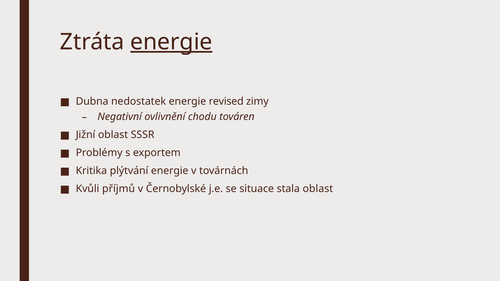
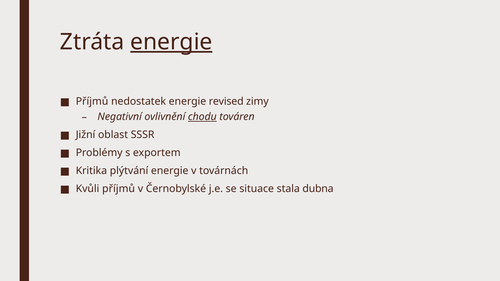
Dubna at (92, 102): Dubna -> Příjmů
chodu underline: none -> present
stala oblast: oblast -> dubna
